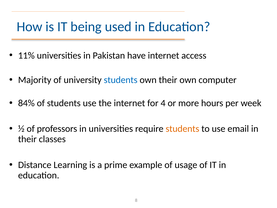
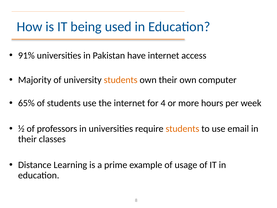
11%: 11% -> 91%
students at (121, 80) colour: blue -> orange
84%: 84% -> 65%
